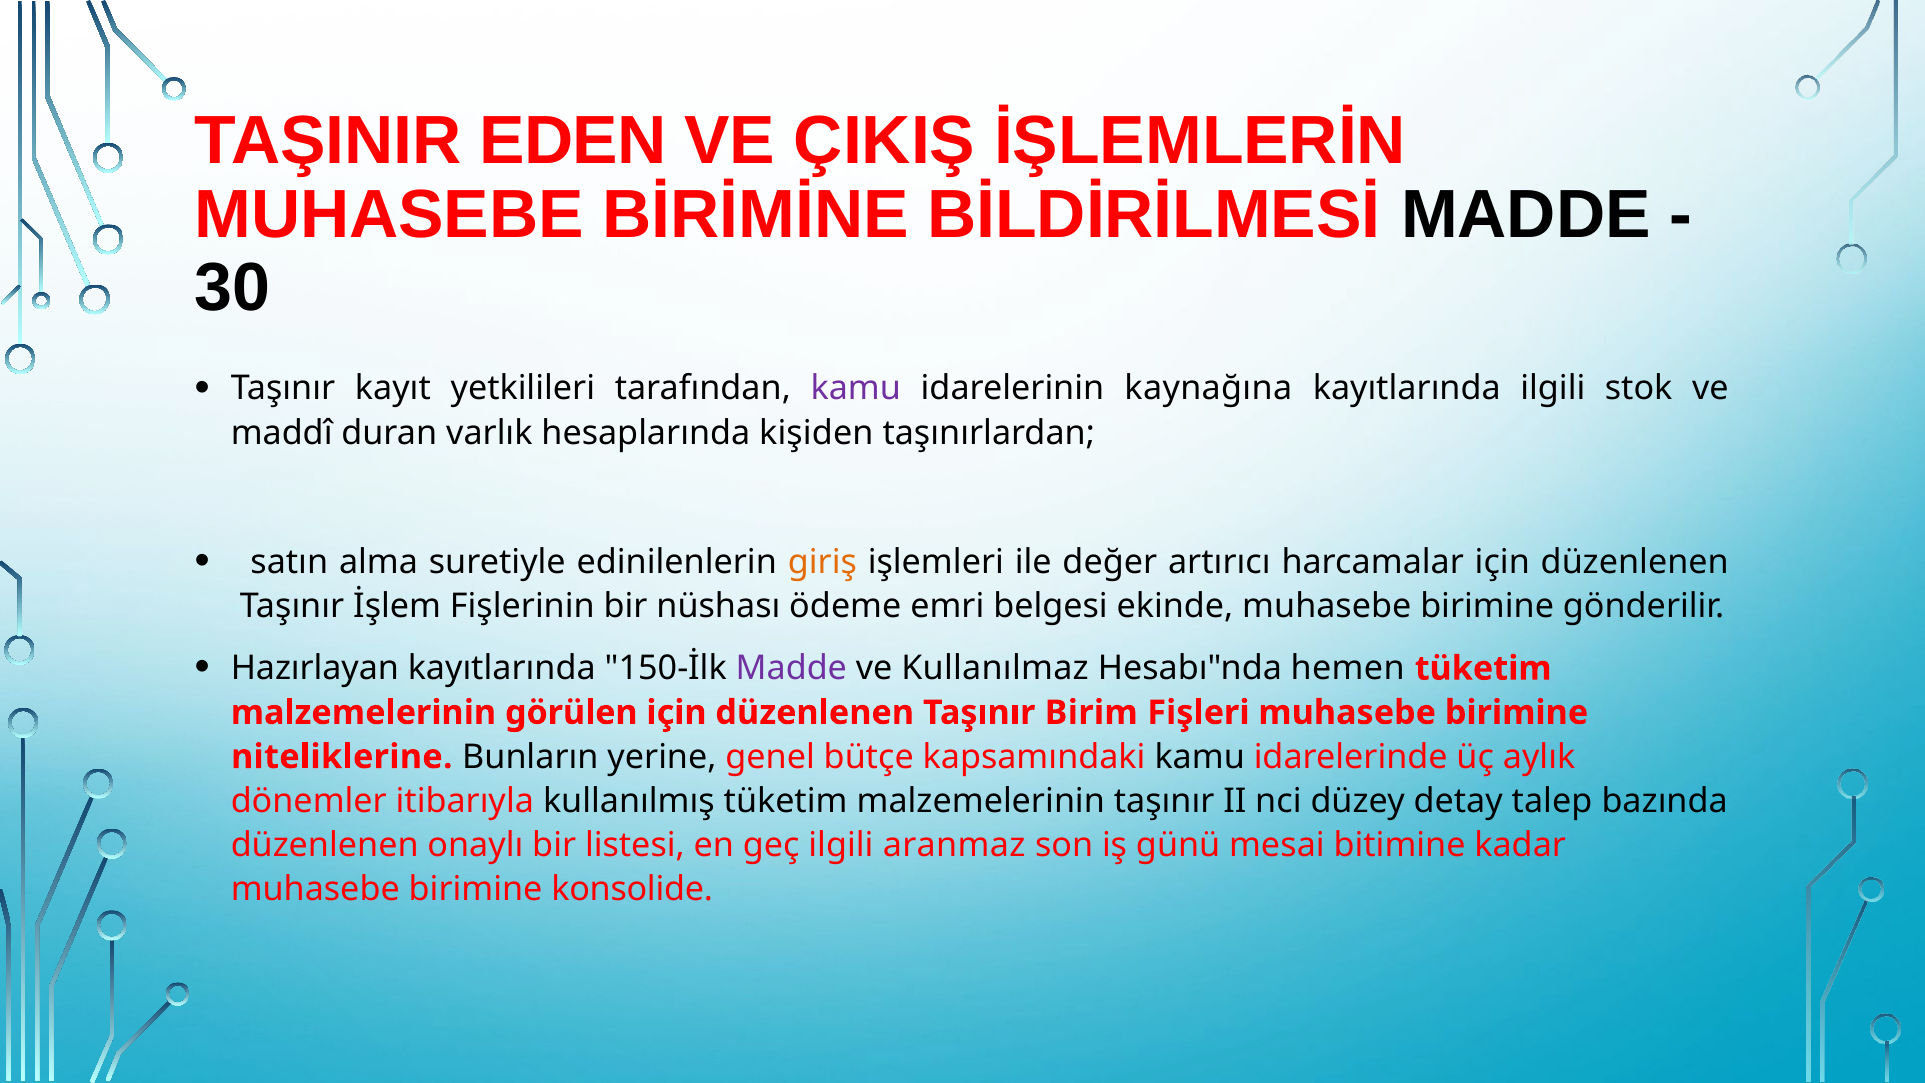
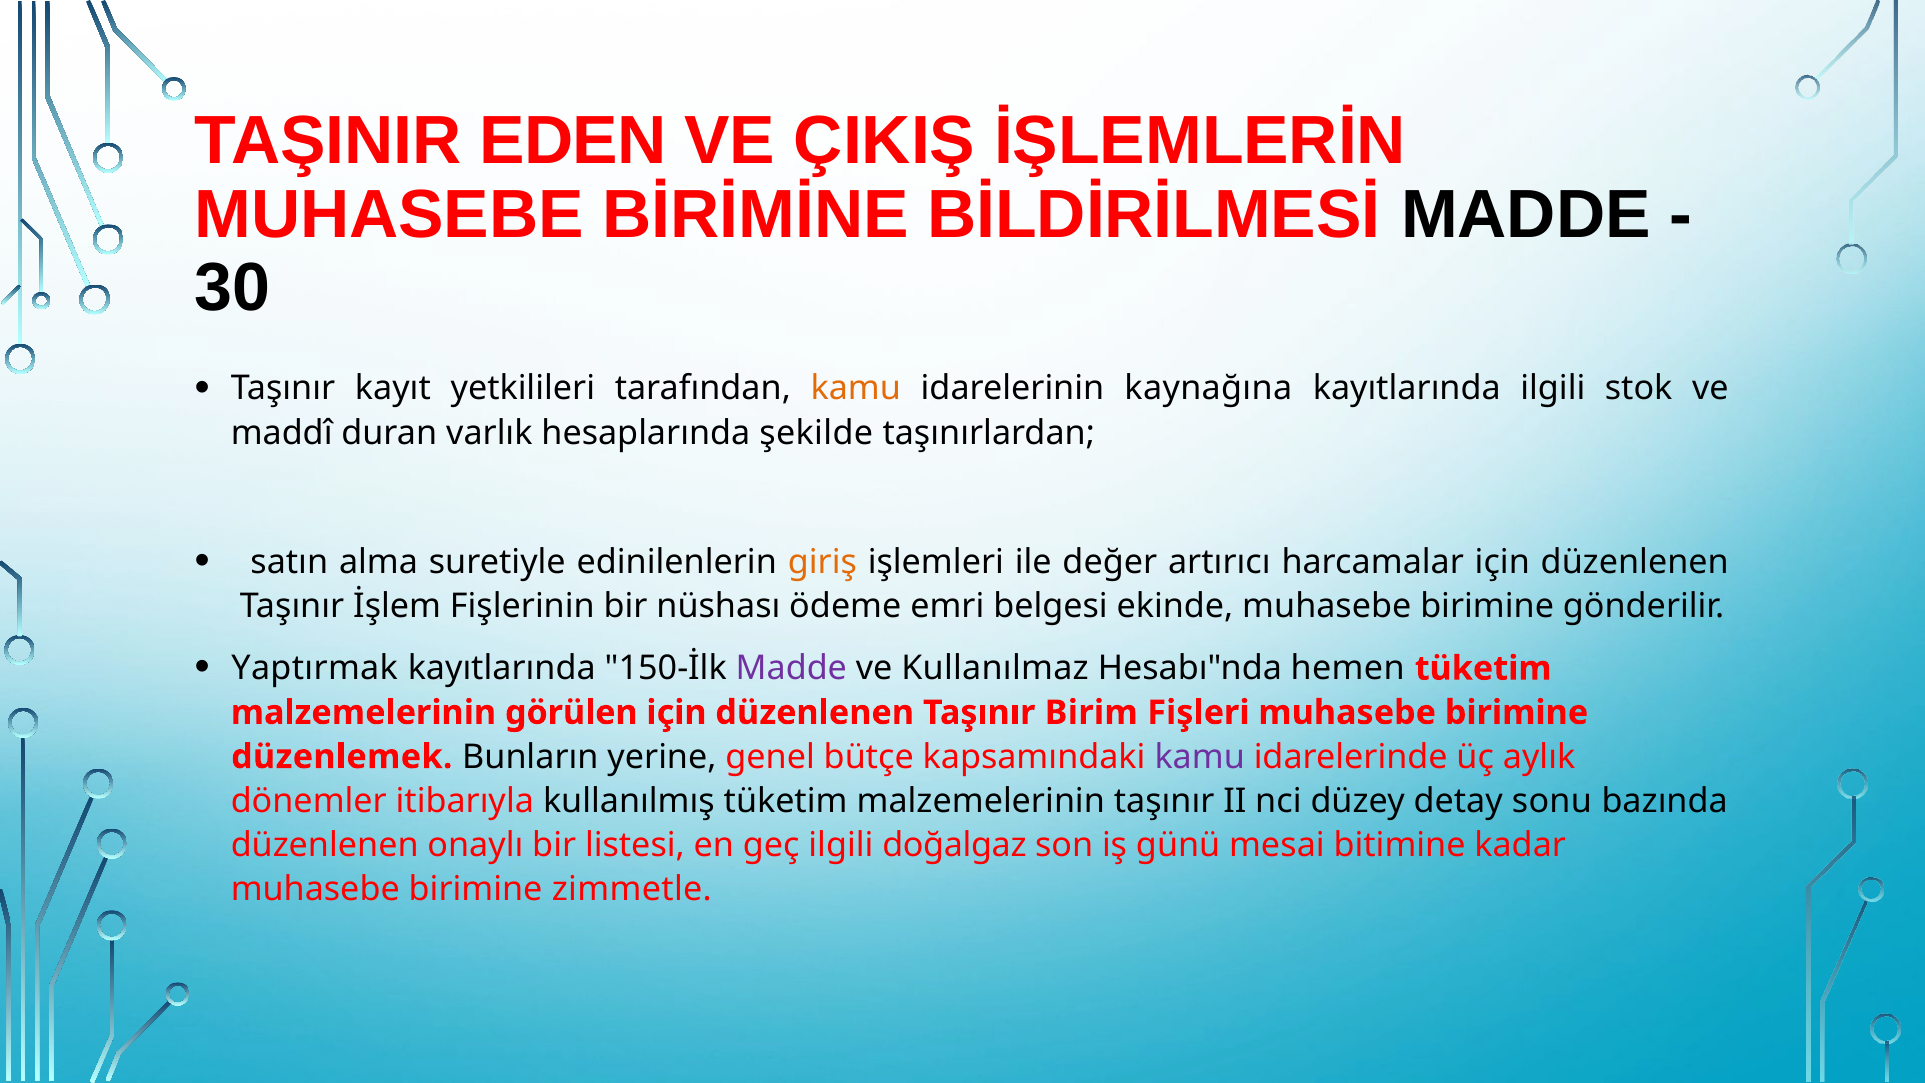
kamu at (856, 389) colour: purple -> orange
kişiden: kişiden -> şekilde
Hazırlayan: Hazırlayan -> Yaptırmak
niteliklerine: niteliklerine -> düzenlemek
kamu at (1200, 757) colour: black -> purple
talep: talep -> sonu
aranmaz: aranmaz -> doğalgaz
konsolide: konsolide -> zimmetle
